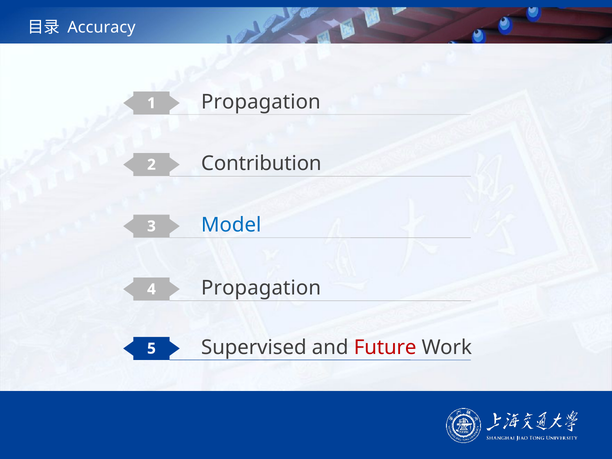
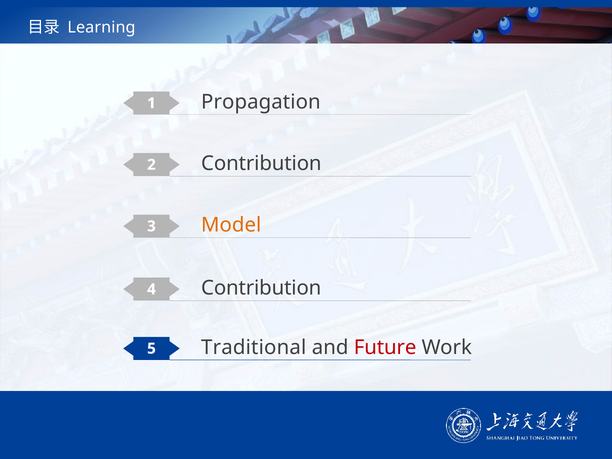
Accuracy: Accuracy -> Learning
Model colour: blue -> orange
4 Propagation: Propagation -> Contribution
Supervised: Supervised -> Traditional
